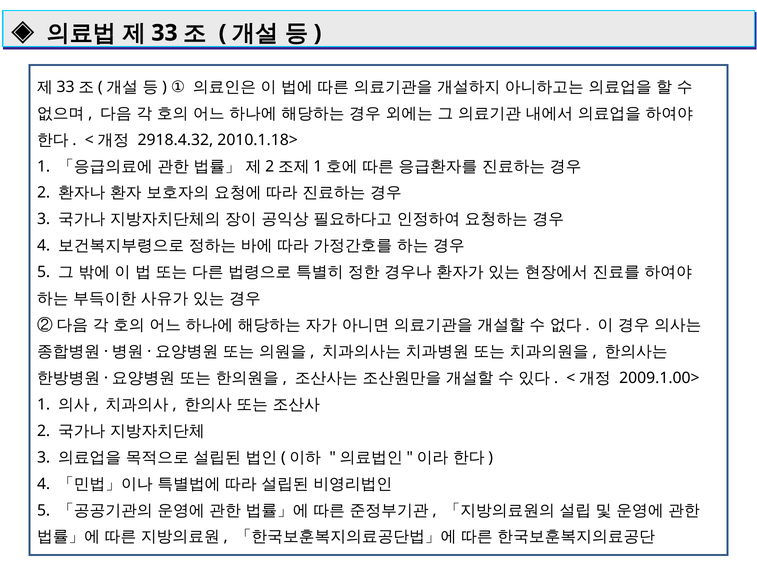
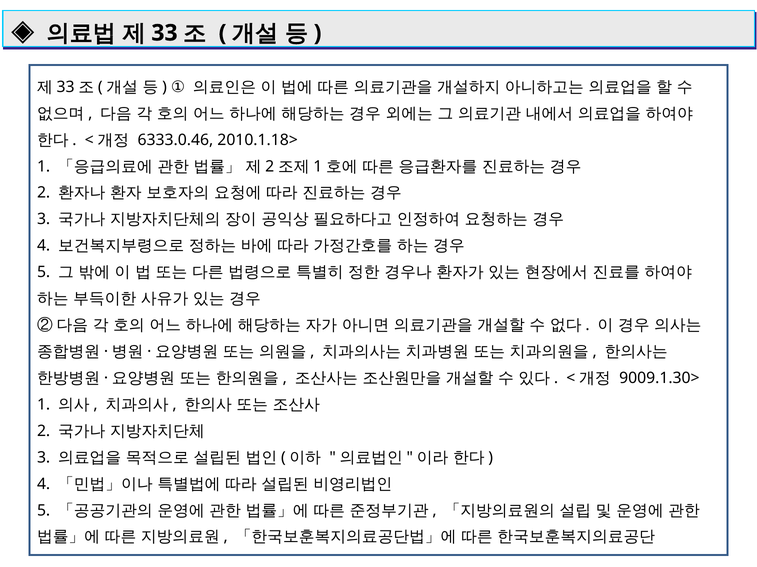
2918.4.32: 2918.4.32 -> 6333.0.46
2009.1.00>: 2009.1.00> -> 9009.1.30>
